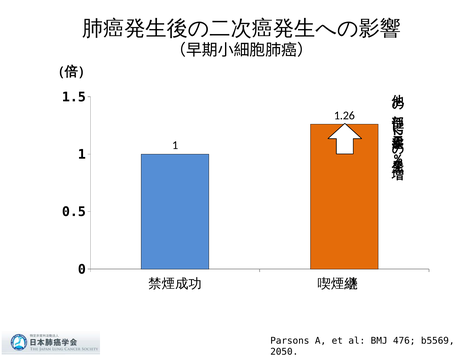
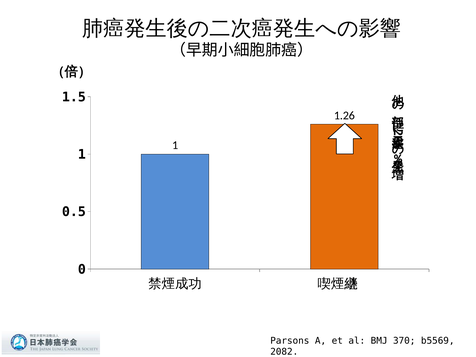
476: 476 -> 370
2050: 2050 -> 2082
